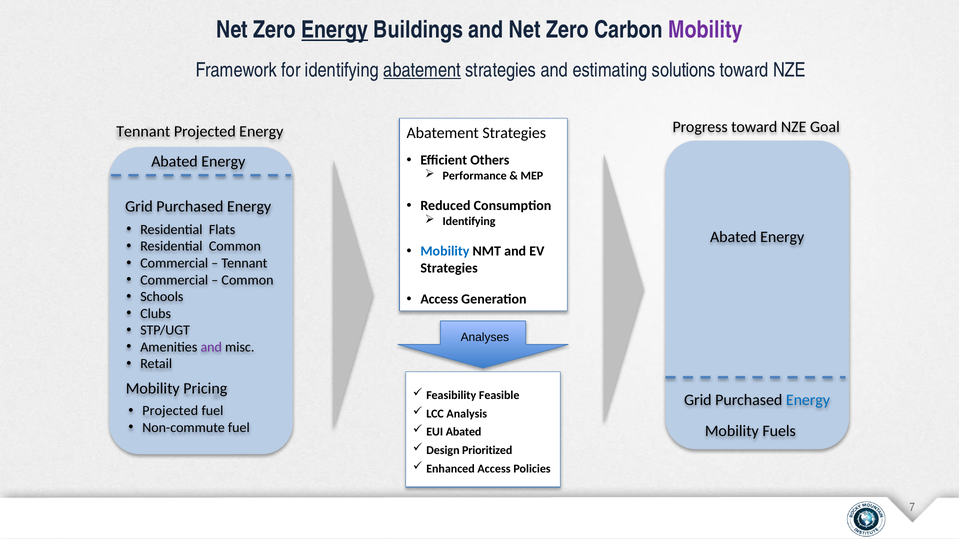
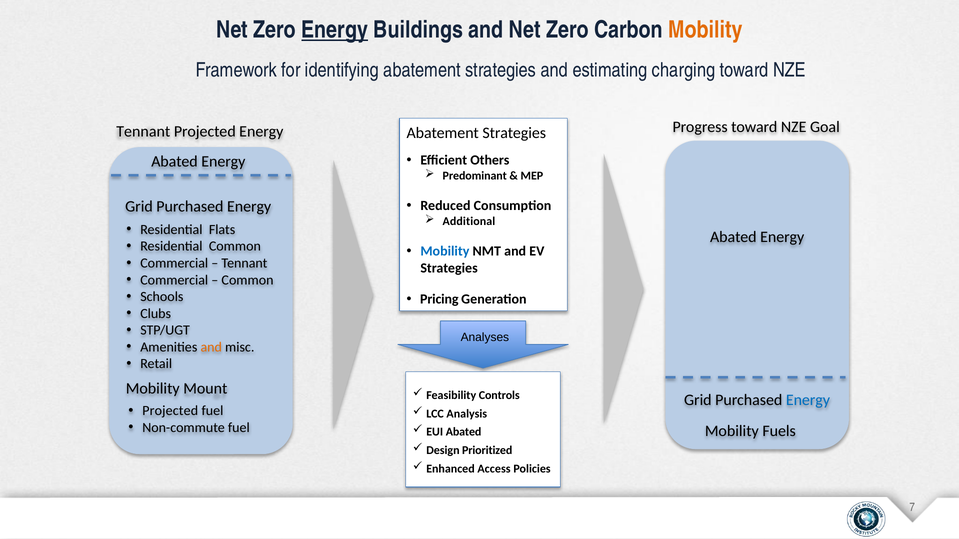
Mobility at (706, 30) colour: purple -> orange
abatement at (422, 70) underline: present -> none
solutions: solutions -> charging
Performance: Performance -> Predominant
Identifying at (469, 221): Identifying -> Additional
Access at (439, 300): Access -> Pricing
and at (211, 347) colour: purple -> orange
Pricing: Pricing -> Mount
Feasible: Feasible -> Controls
